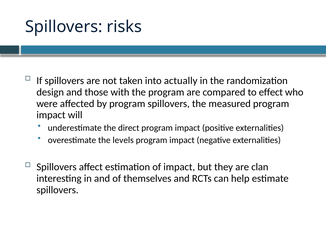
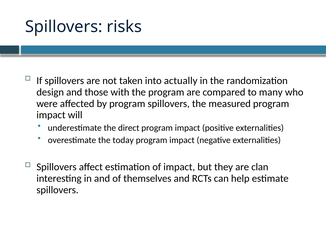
effect: effect -> many
levels: levels -> today
